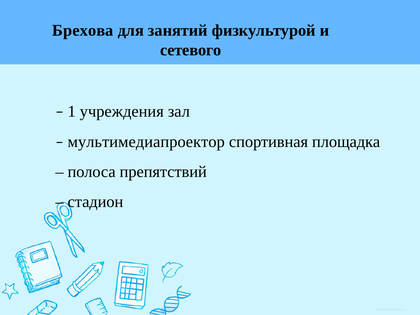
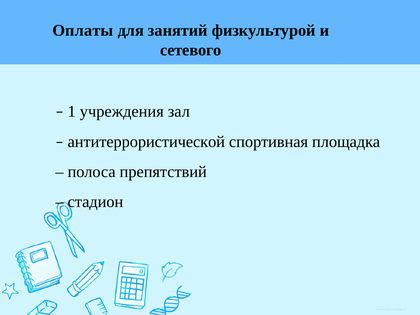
Брехова: Брехова -> Оплаты
мультимедиапроектор: мультимедиапроектор -> антитеррористической
